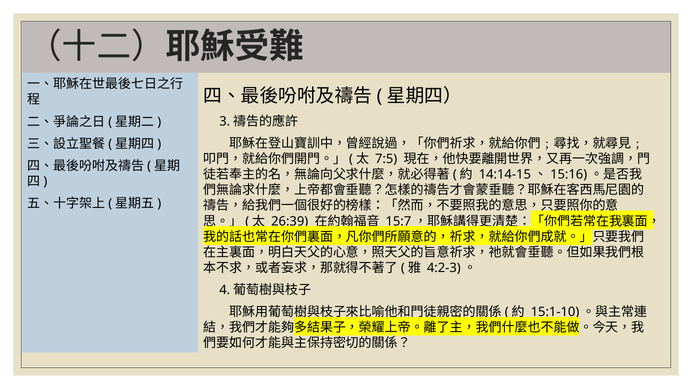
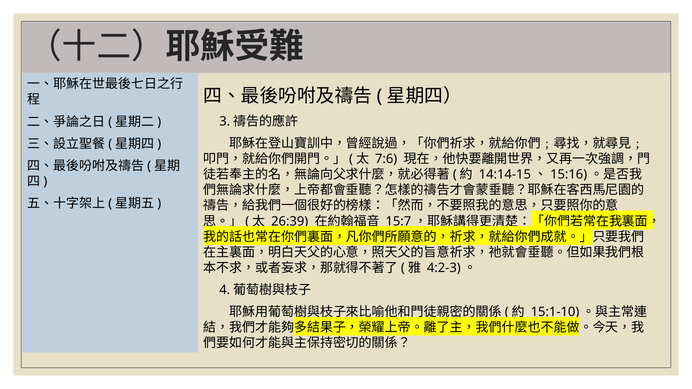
7:5: 7:5 -> 7:6
